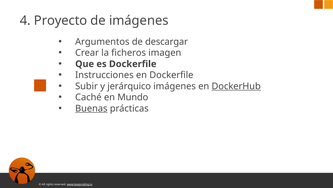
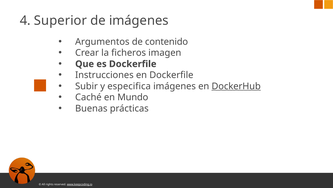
Proyecto: Proyecto -> Superior
descargar: descargar -> contenido
jerárquico: jerárquico -> especifica
Buenas underline: present -> none
